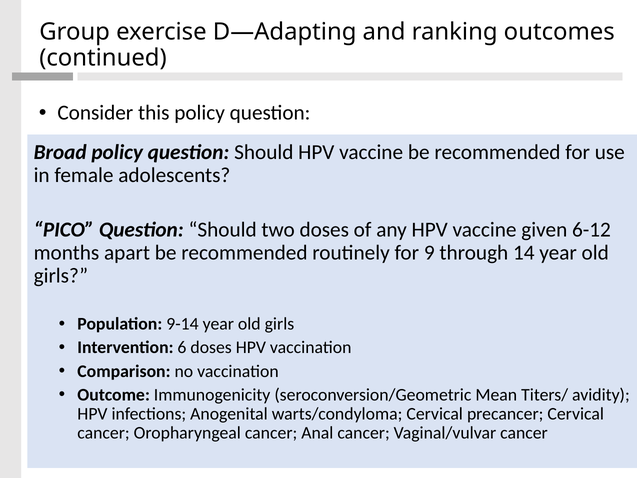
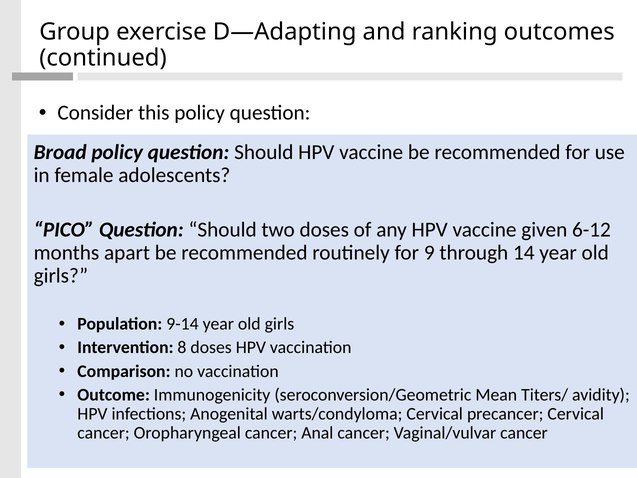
6: 6 -> 8
